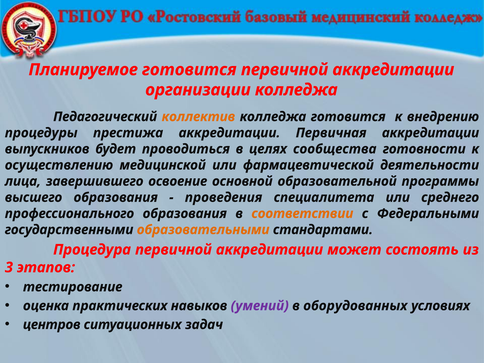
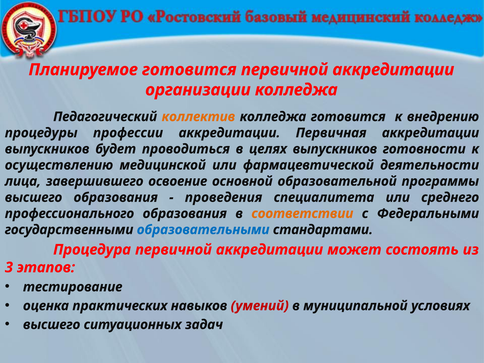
престижа: престижа -> профессии
целях сообщества: сообщества -> выпускников
образовательными colour: orange -> blue
умений colour: purple -> red
оборудованных: оборудованных -> муниципальной
центров at (52, 325): центров -> высшего
